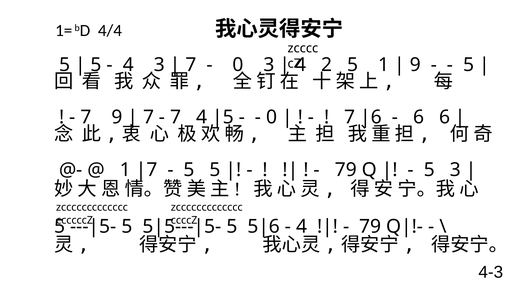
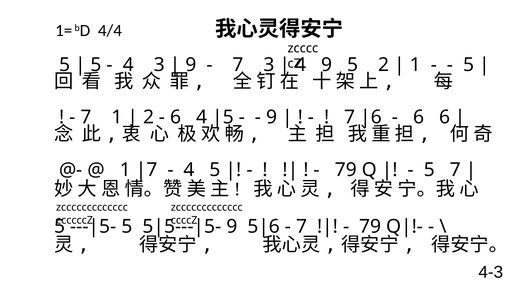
7 at (191, 65): 7 -> 9
0 at (238, 65): 0 -> 7
2 at (327, 65): 2 -> 9
5 1: 1 -> 2
9 at (415, 65): 9 -> 1
7 9: 9 -> 1
7 at (149, 118): 7 -> 2
7 at (176, 118): 7 -> 6
0 at (272, 118): 0 -> 9
5 at (189, 170): 5 -> 4
5 3: 3 -> 7
5 at (232, 227): 5 -> 9
4 at (302, 227): 4 -> 7
